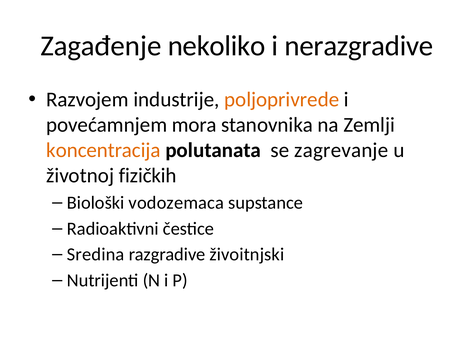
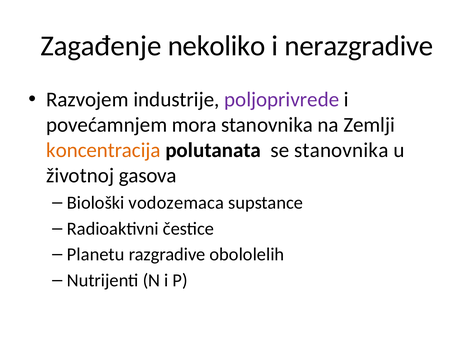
poljoprivrede colour: orange -> purple
se zagrevanje: zagrevanje -> stanovnika
fizičkih: fizičkih -> gasova
Sredina: Sredina -> Planetu
živoitnjski: živoitnjski -> obololelih
